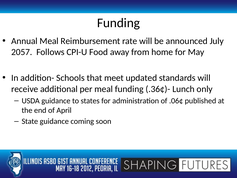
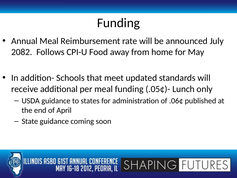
2057: 2057 -> 2082
.36¢)-: .36¢)- -> .05¢)-
